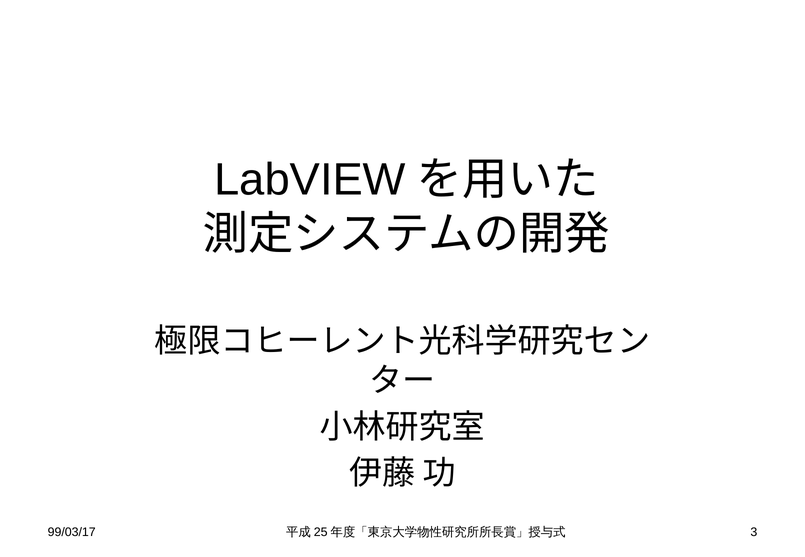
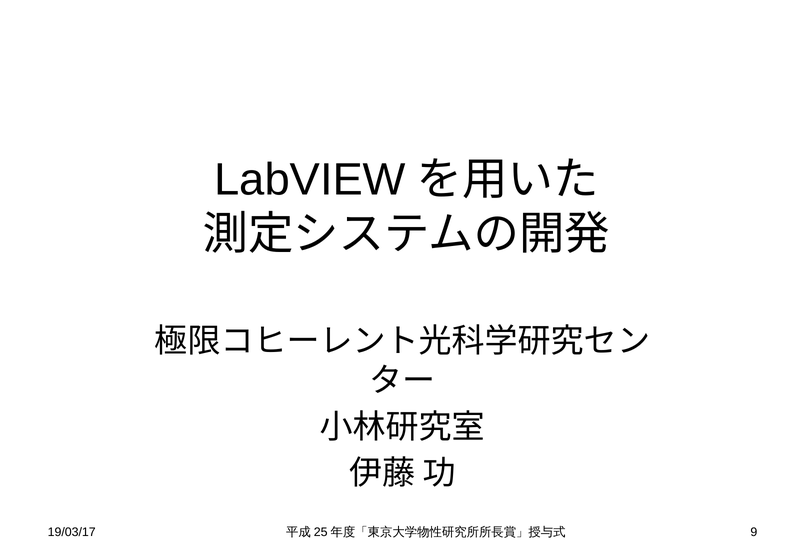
99/03/17: 99/03/17 -> 19/03/17
3: 3 -> 9
